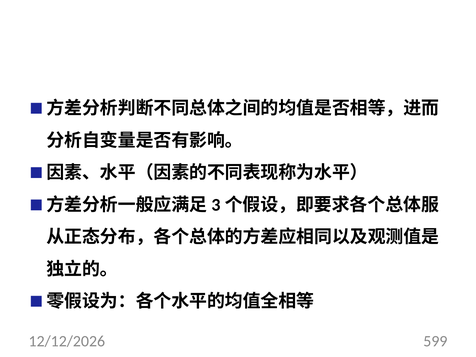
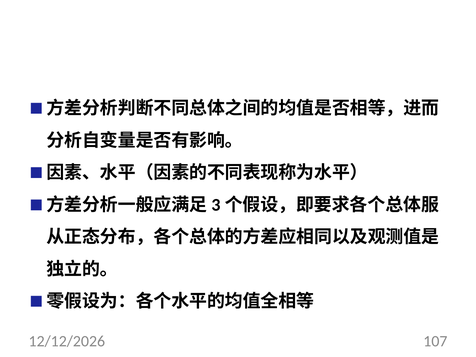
599: 599 -> 107
